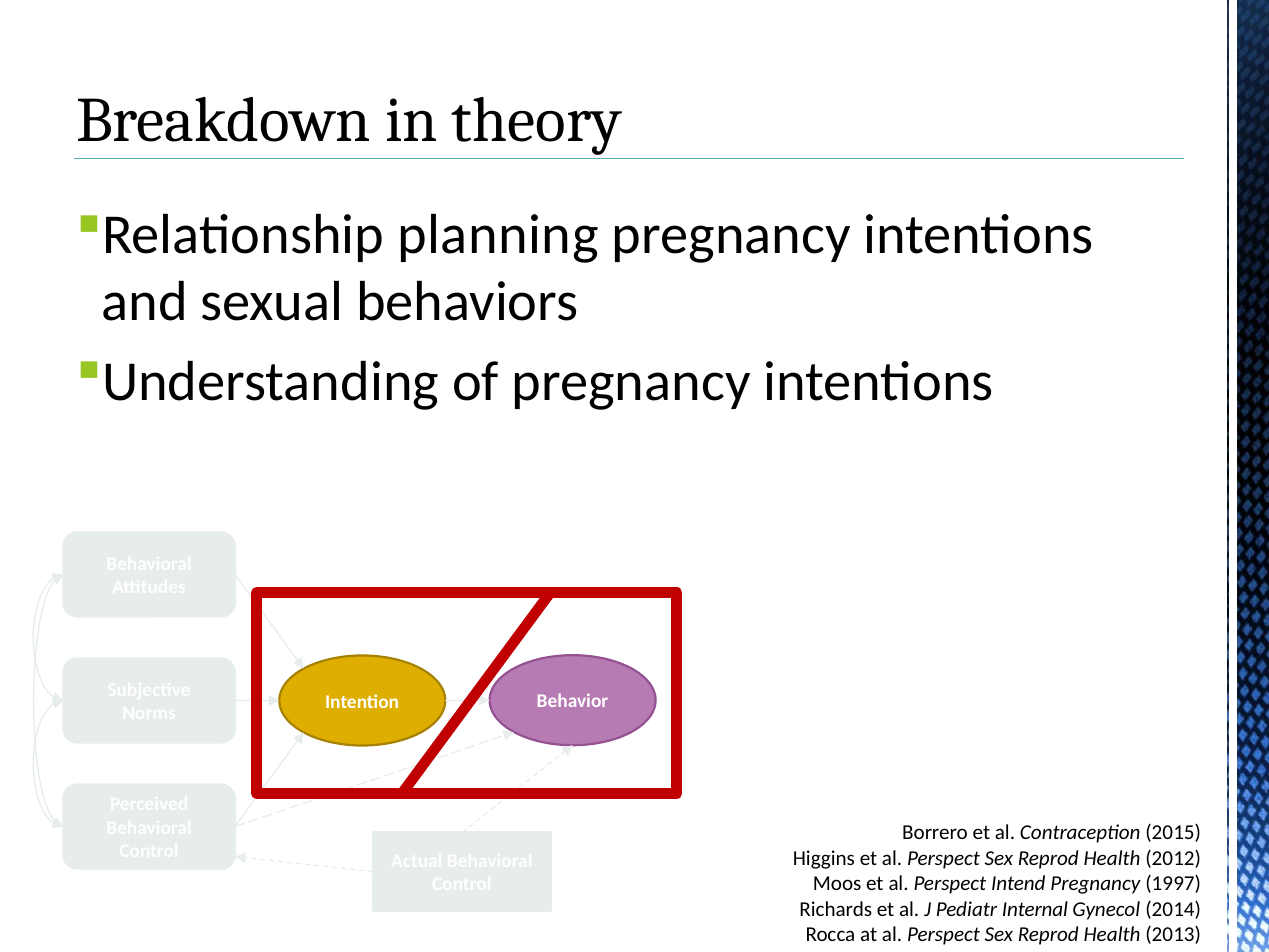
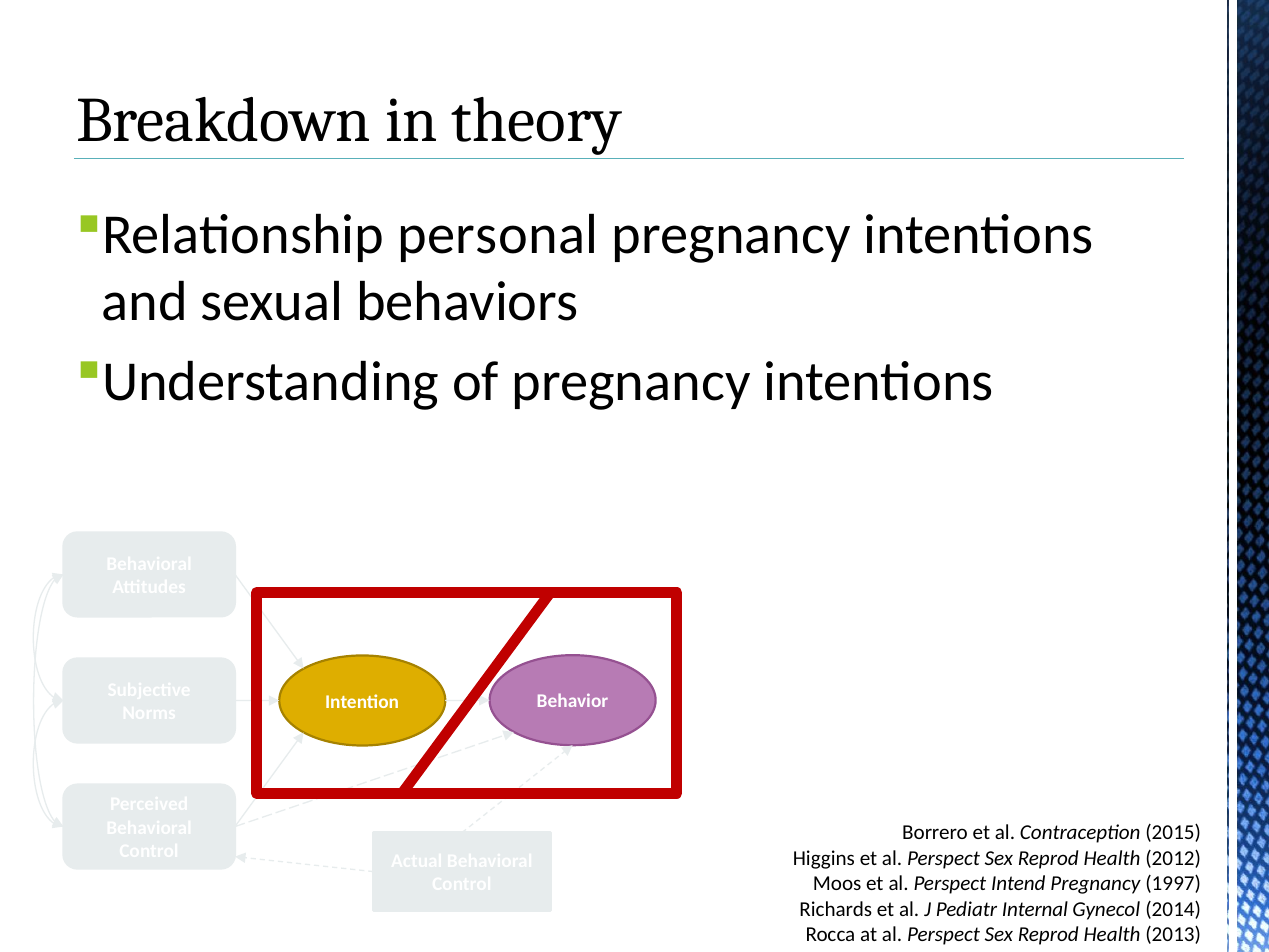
planning: planning -> personal
